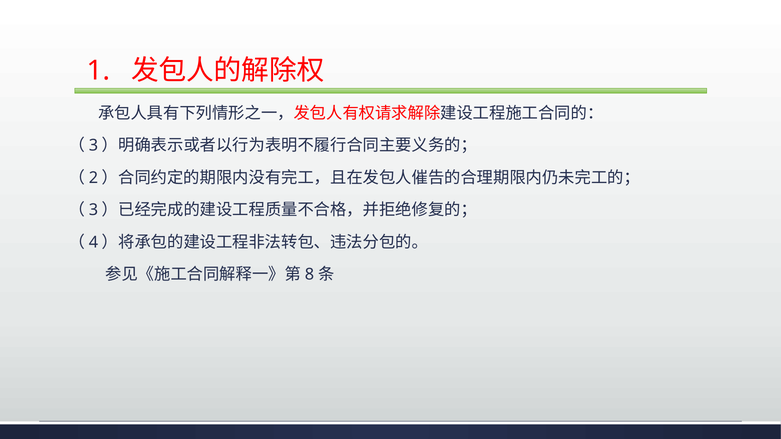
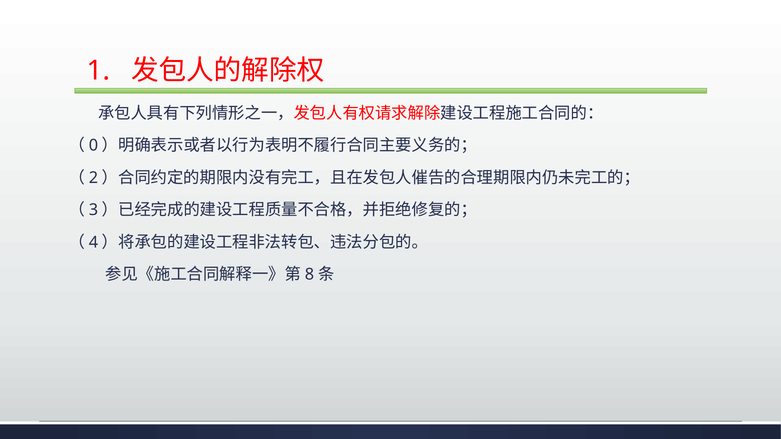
3 at (93, 146): 3 -> 0
